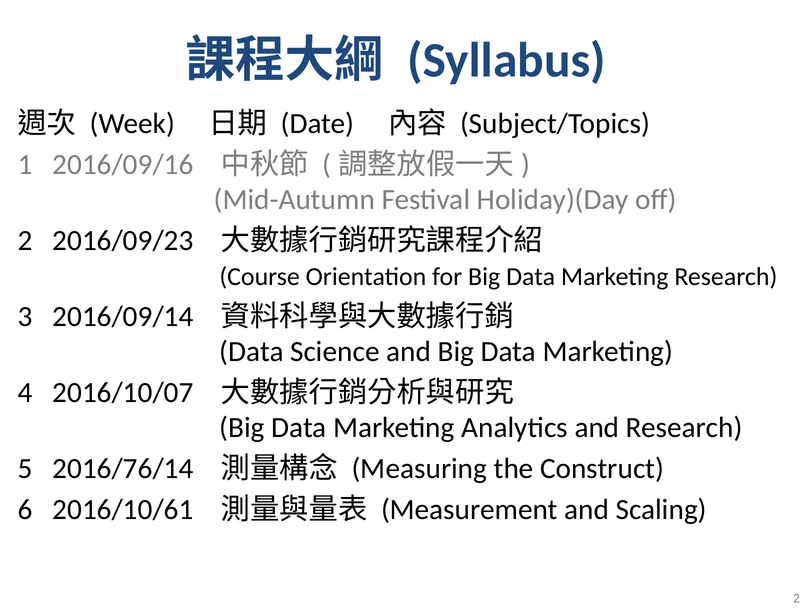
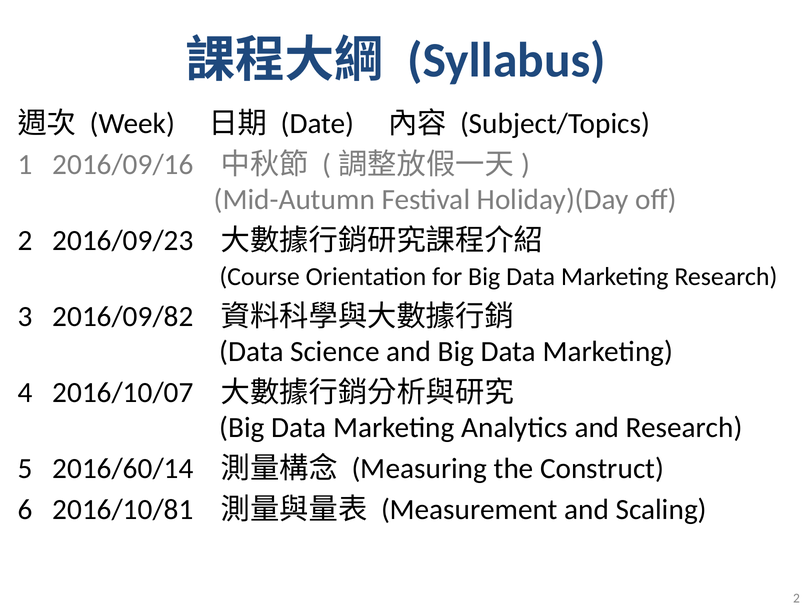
2016/09/14: 2016/09/14 -> 2016/09/82
2016/76/14: 2016/76/14 -> 2016/60/14
2016/10/61: 2016/10/61 -> 2016/10/81
